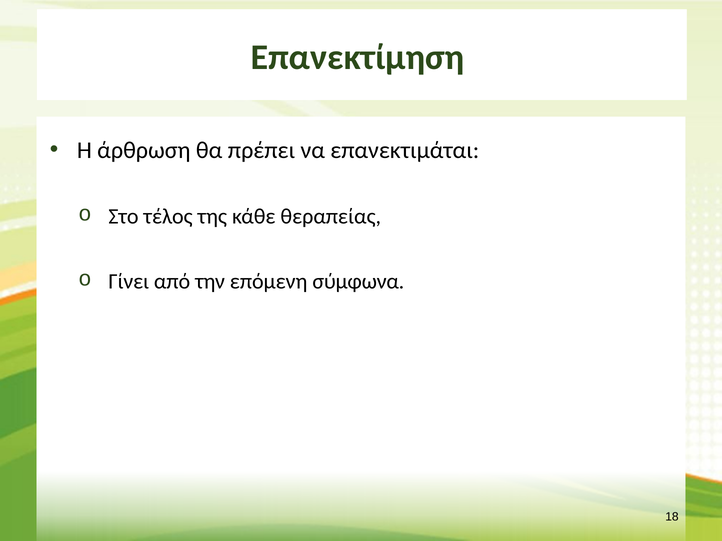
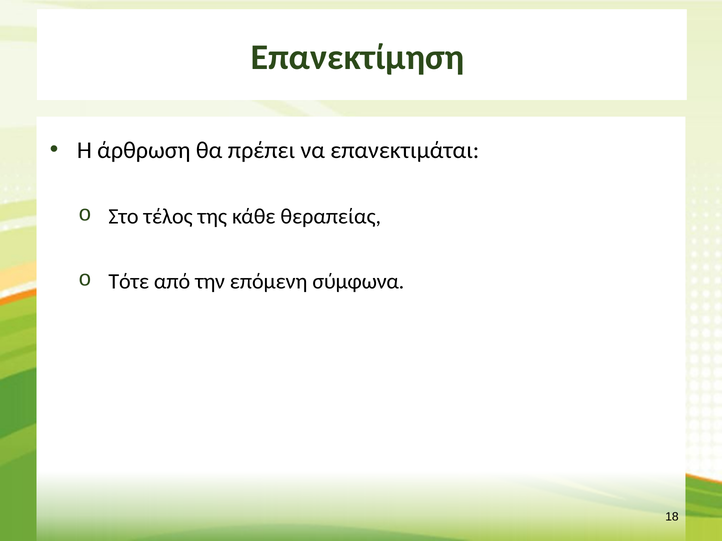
Γίνει: Γίνει -> Τότε
